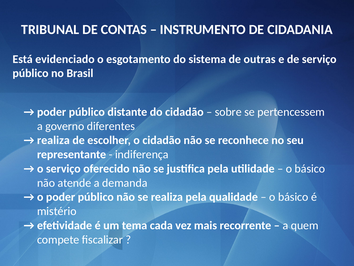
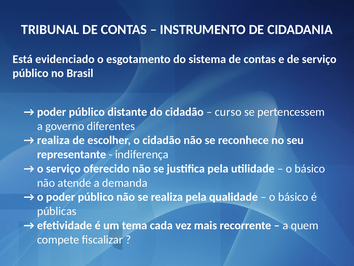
outras at (260, 59): outras -> contas
sobre: sobre -> curso
mistério: mistério -> públicas
